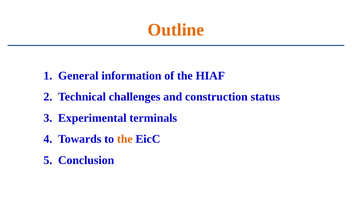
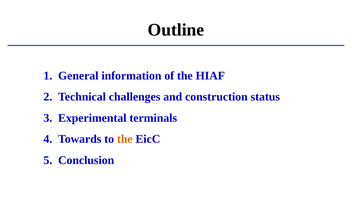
Outline colour: orange -> black
